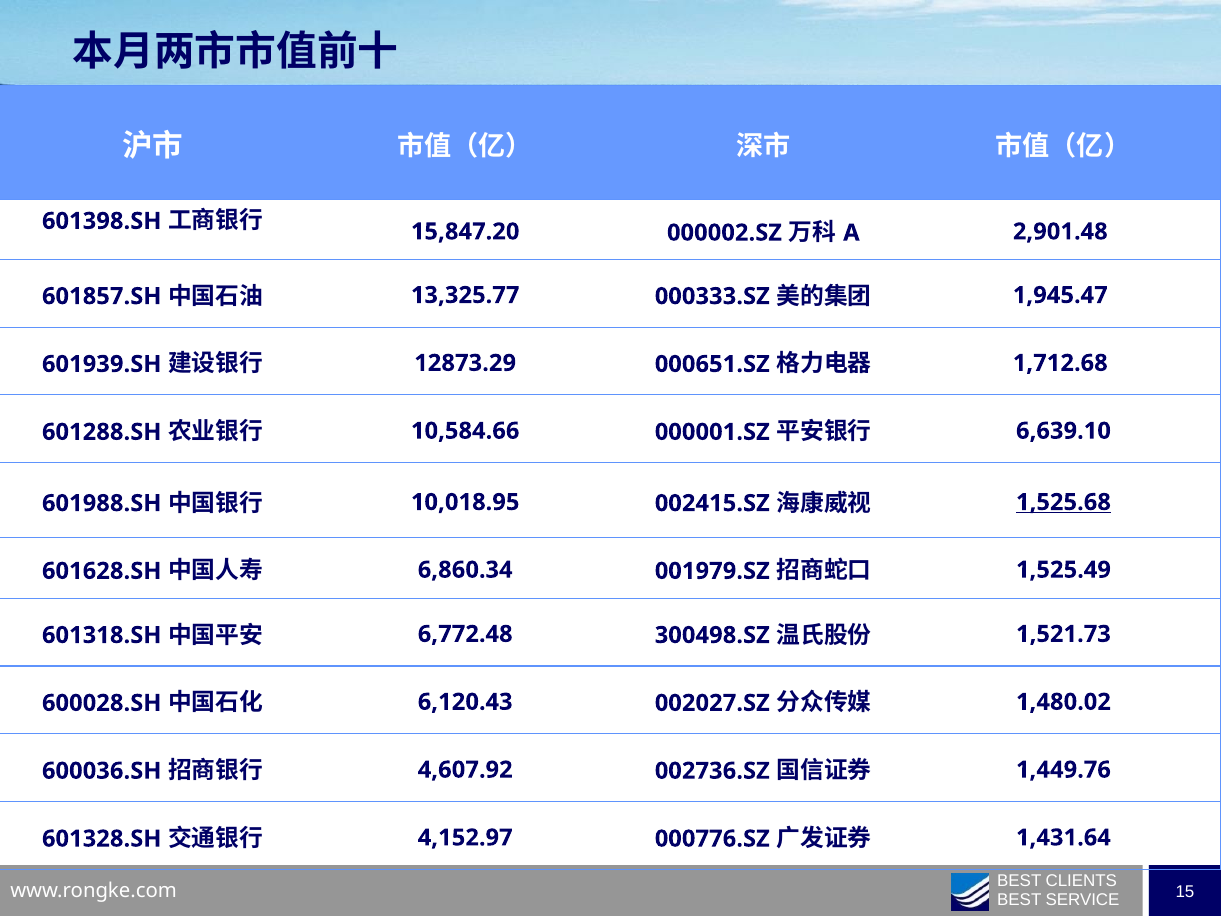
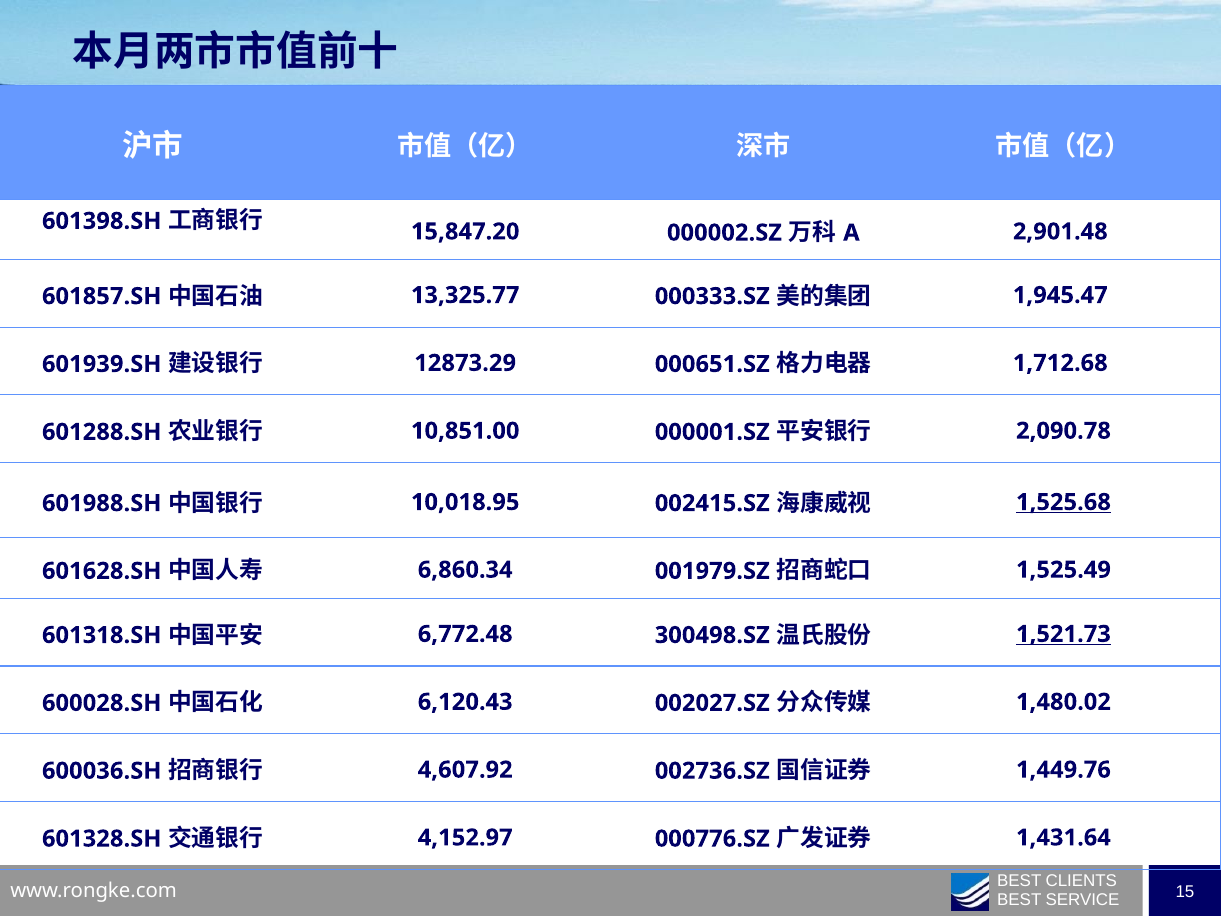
10,584.66: 10,584.66 -> 10,851.00
6,639.10: 6,639.10 -> 2,090.78
1,521.73 underline: none -> present
